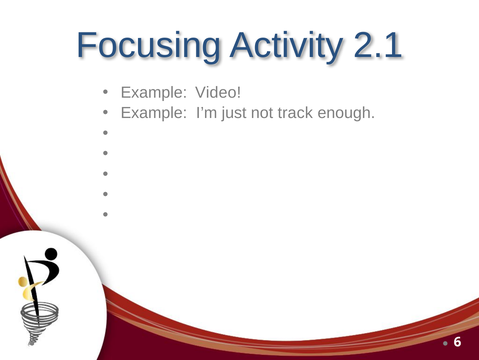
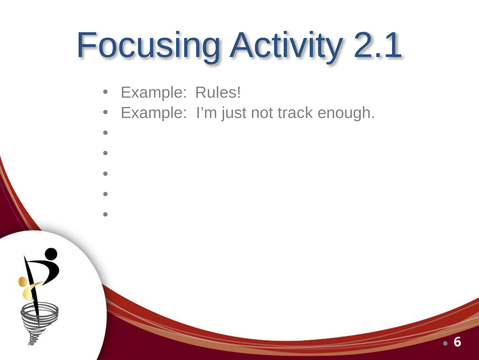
Video: Video -> Rules
